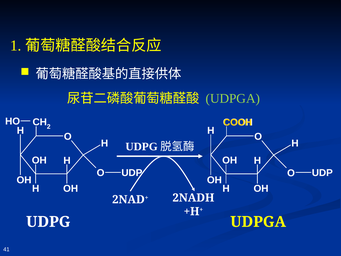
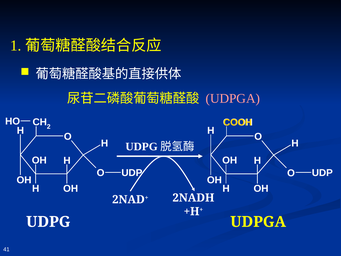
UDPGA at (233, 98) colour: light green -> pink
